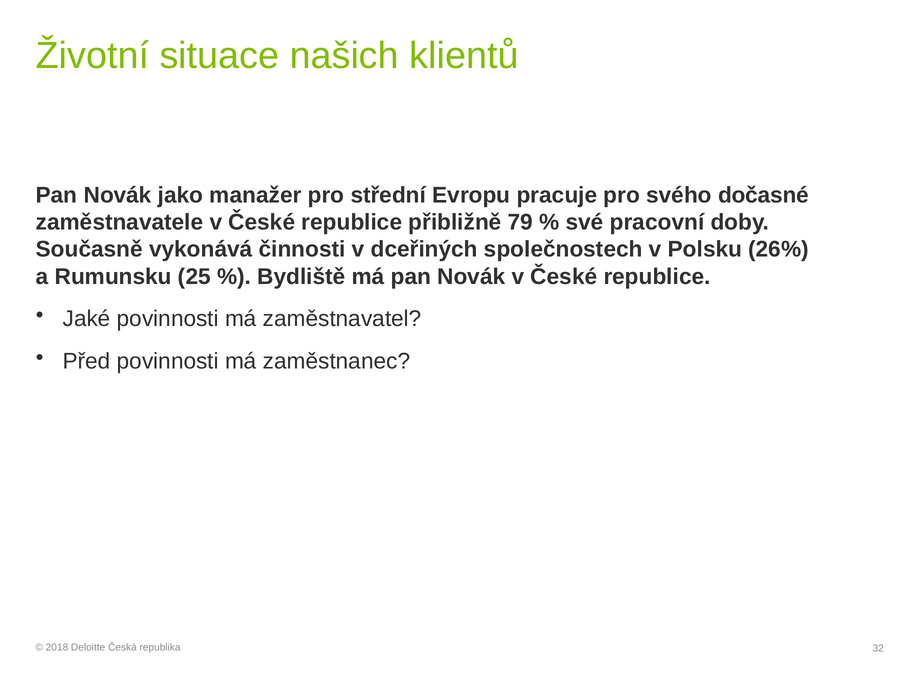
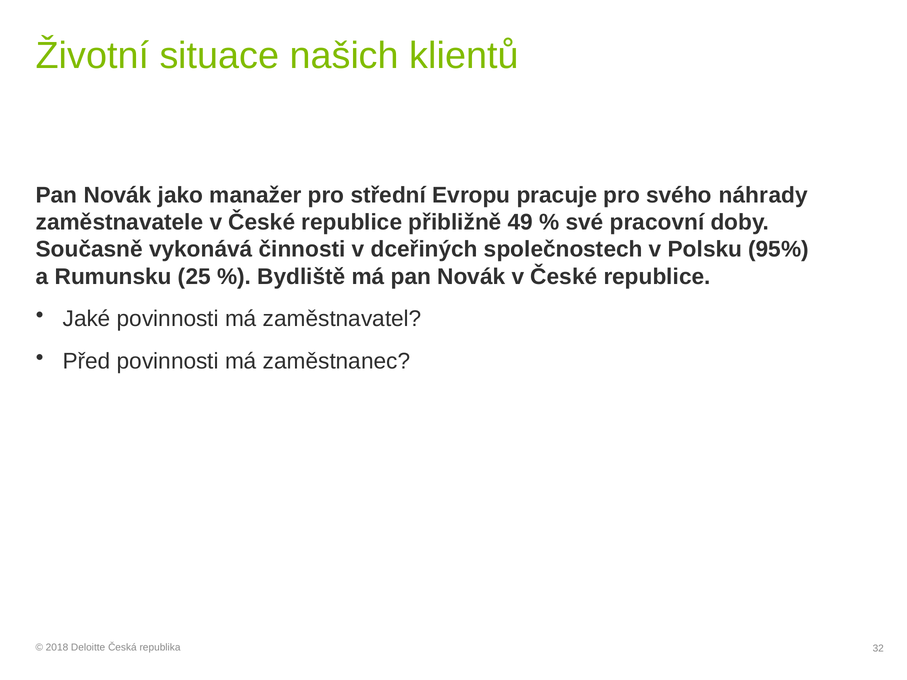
dočasné: dočasné -> náhrady
79: 79 -> 49
26%: 26% -> 95%
